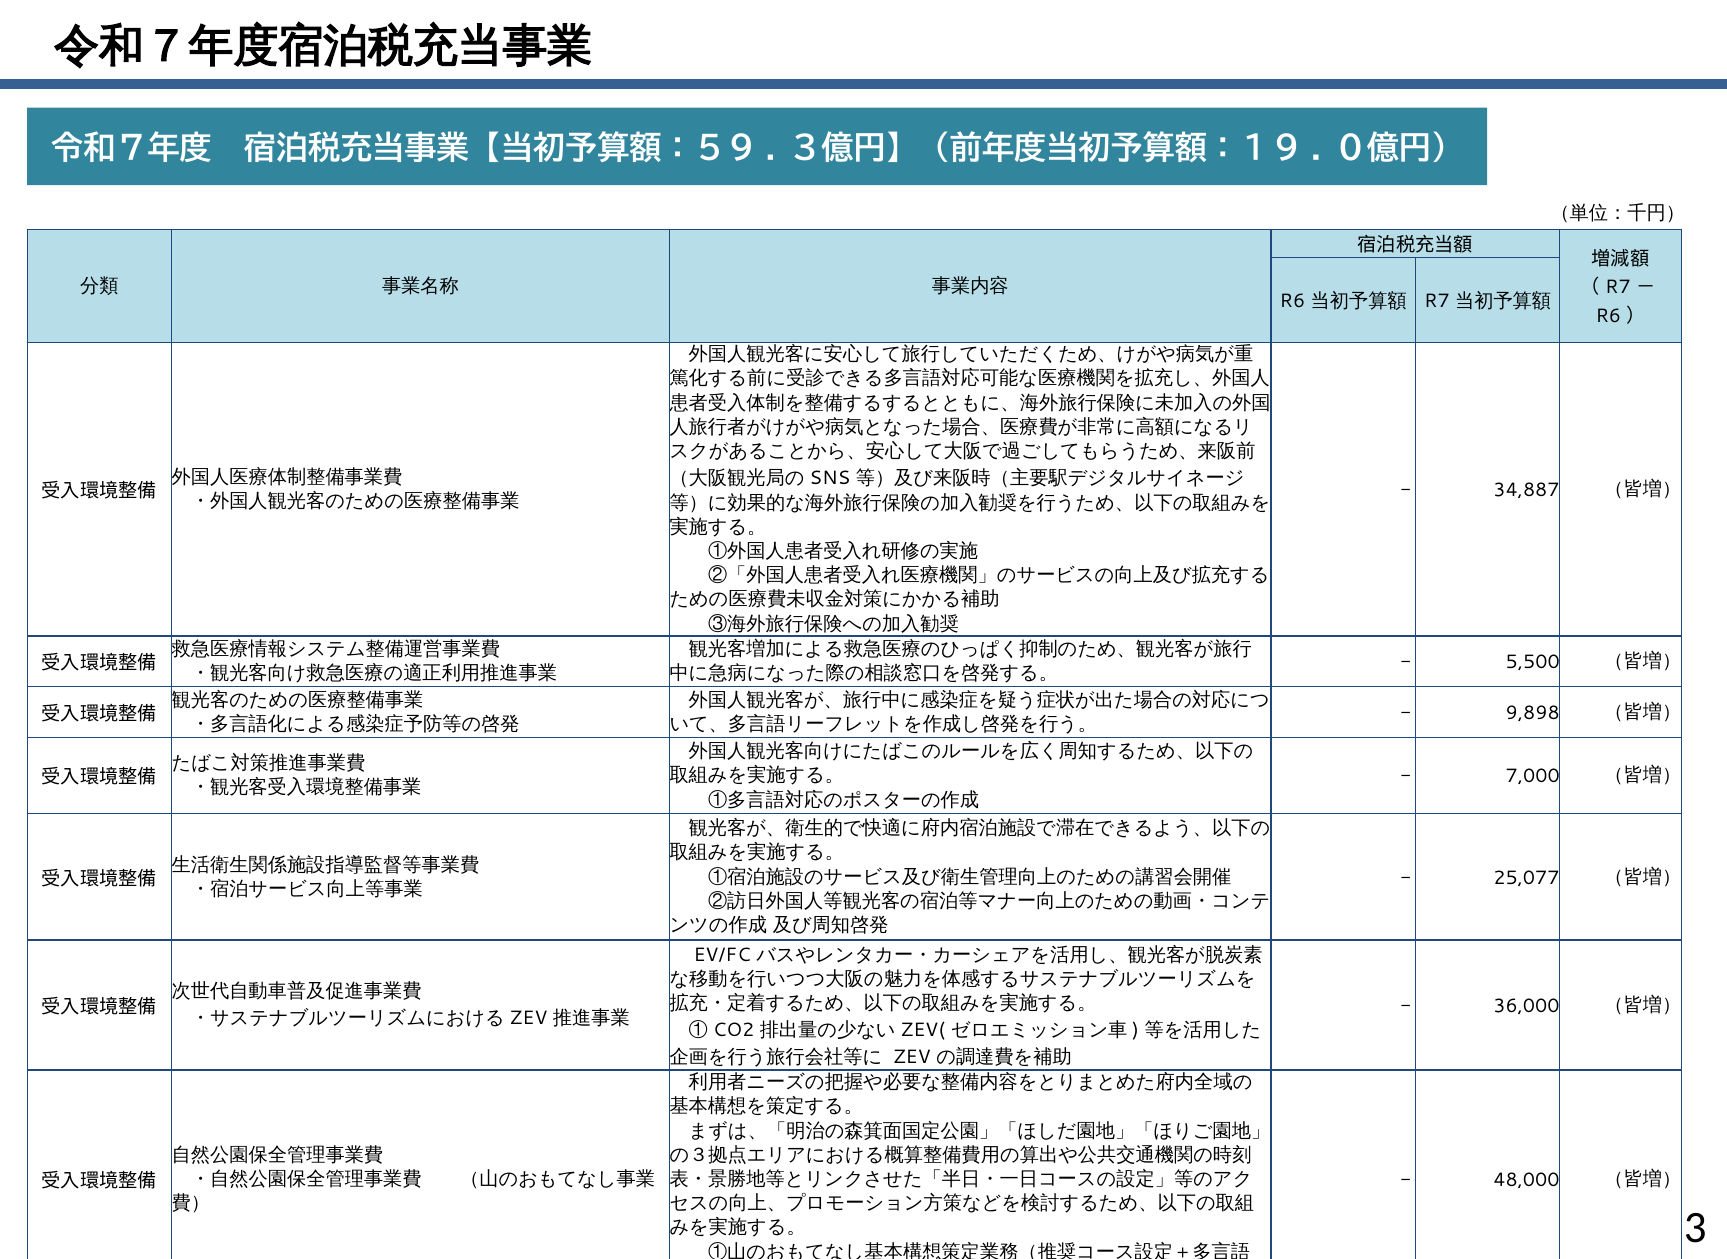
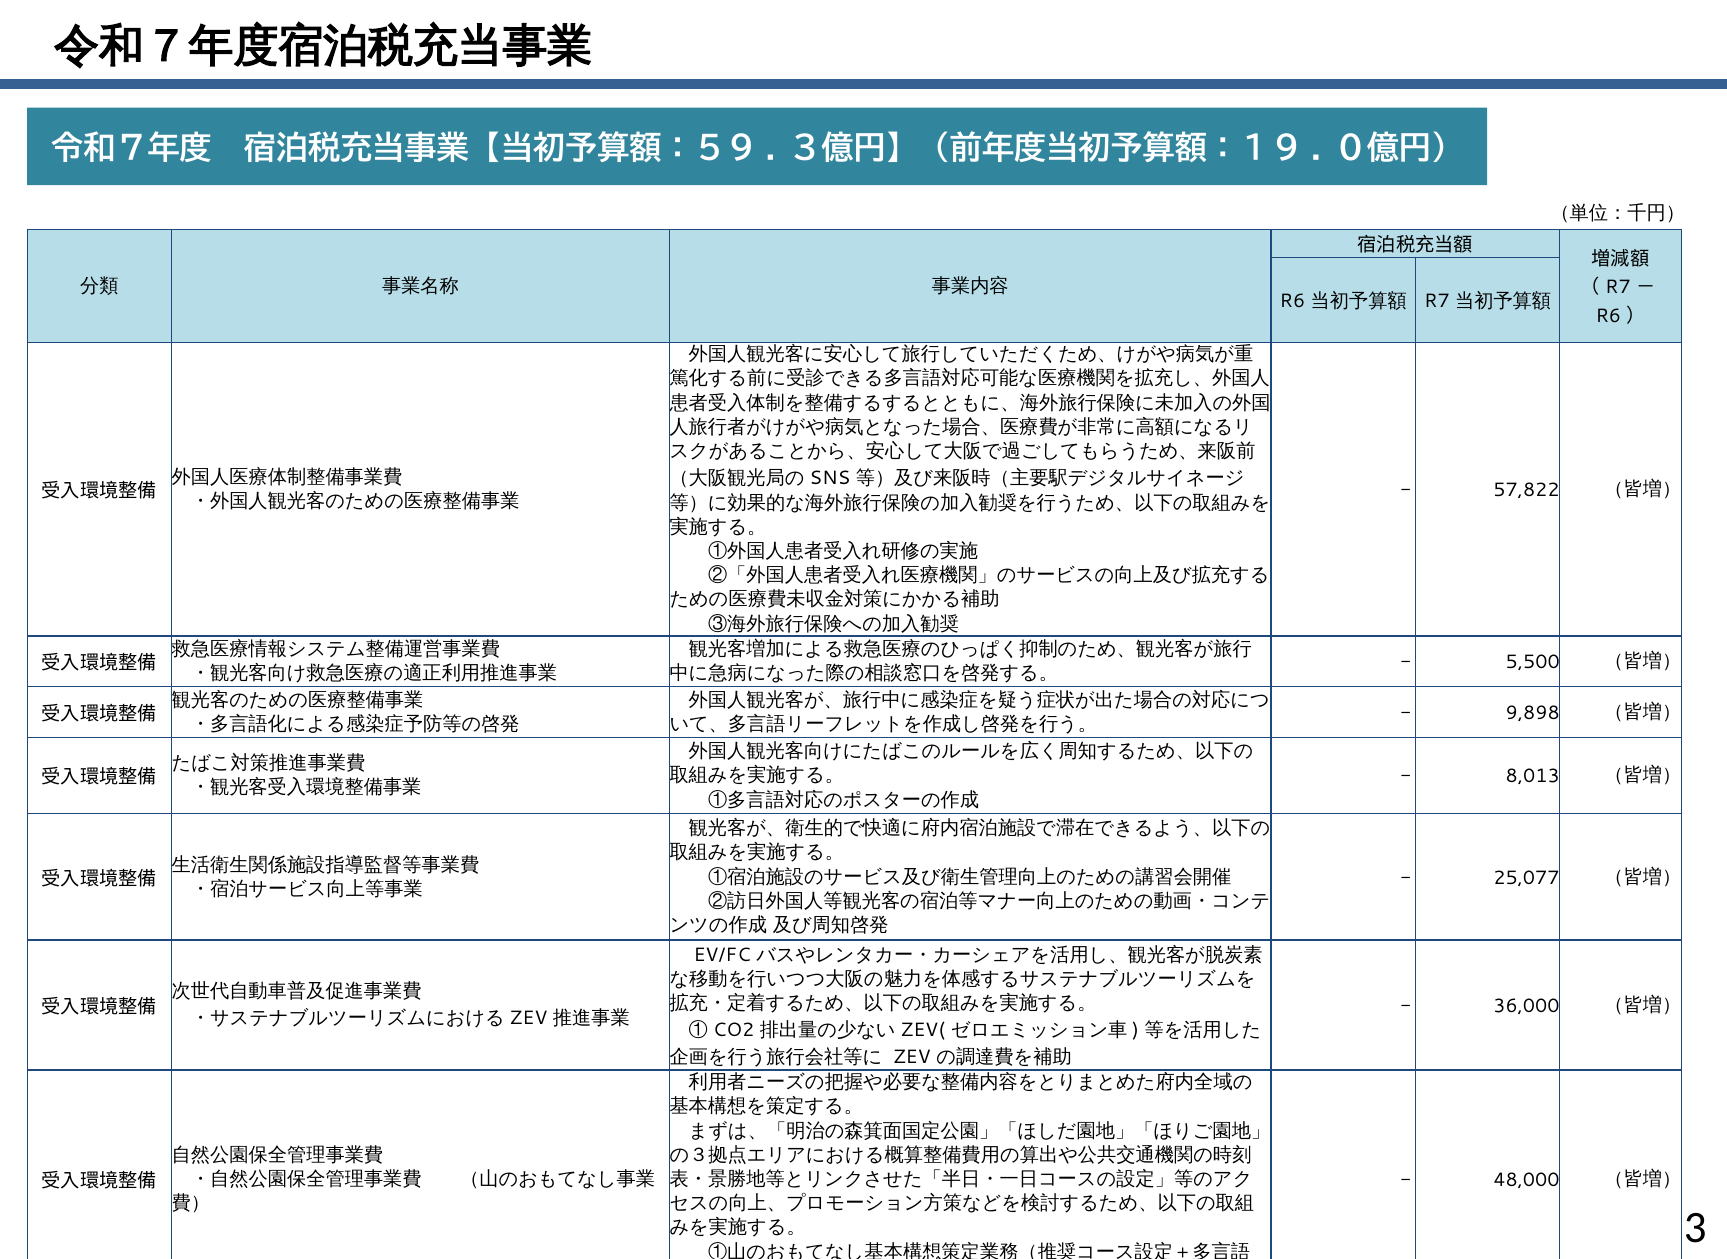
34,887: 34,887 -> 57,822
7,000: 7,000 -> 8,013
